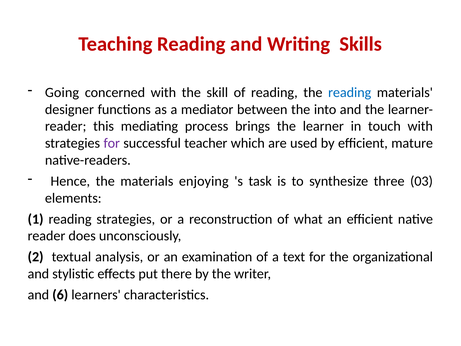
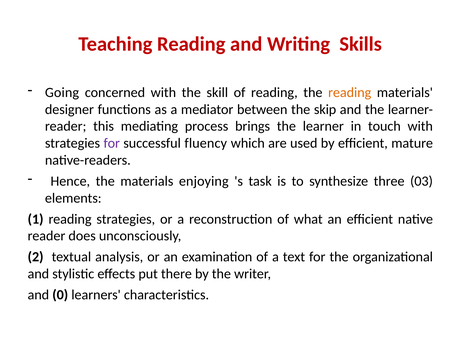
reading at (350, 92) colour: blue -> orange
into: into -> skip
teacher: teacher -> fluency
6: 6 -> 0
